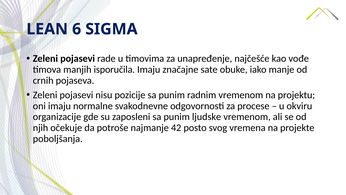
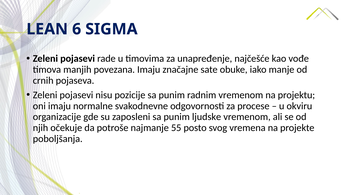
isporučila: isporučila -> povezana
42: 42 -> 55
